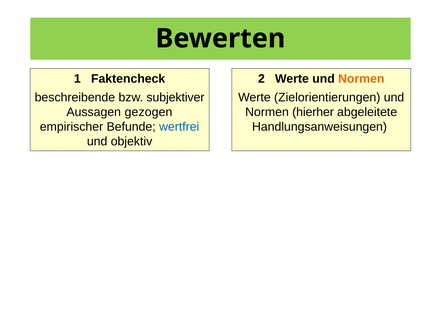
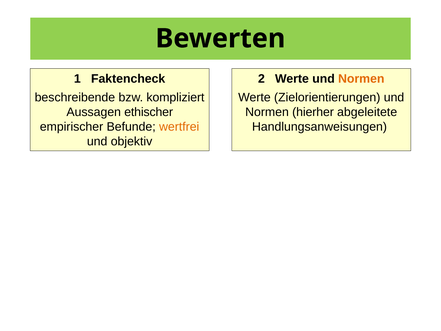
subjektiver: subjektiver -> kompliziert
gezogen: gezogen -> ethischer
wertfrei colour: blue -> orange
